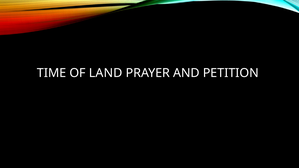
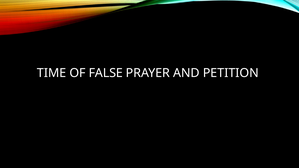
LAND: LAND -> FALSE
